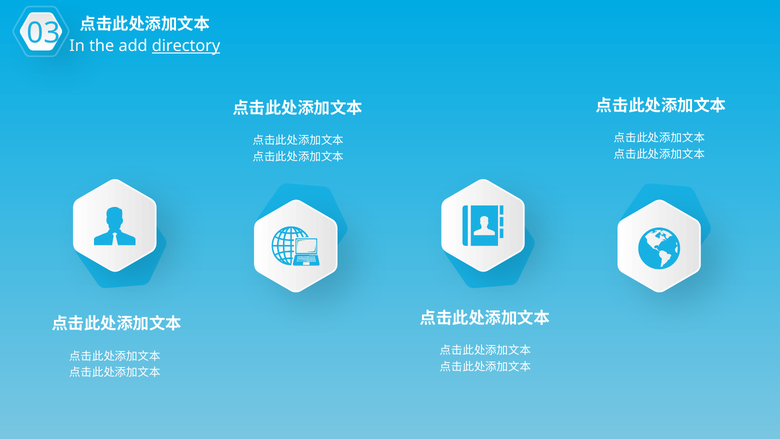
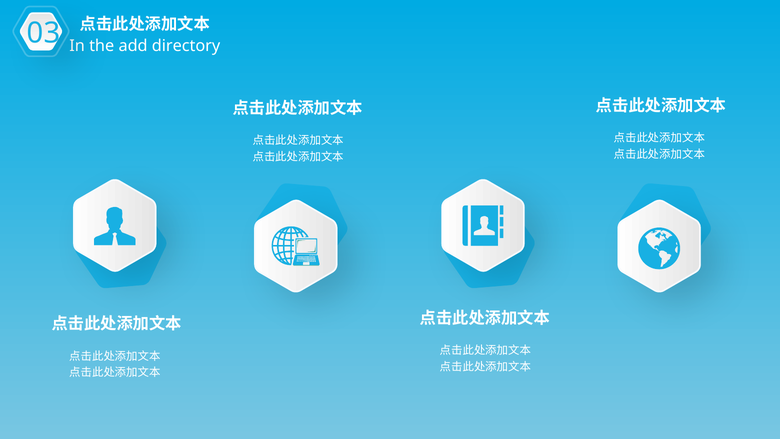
directory underline: present -> none
